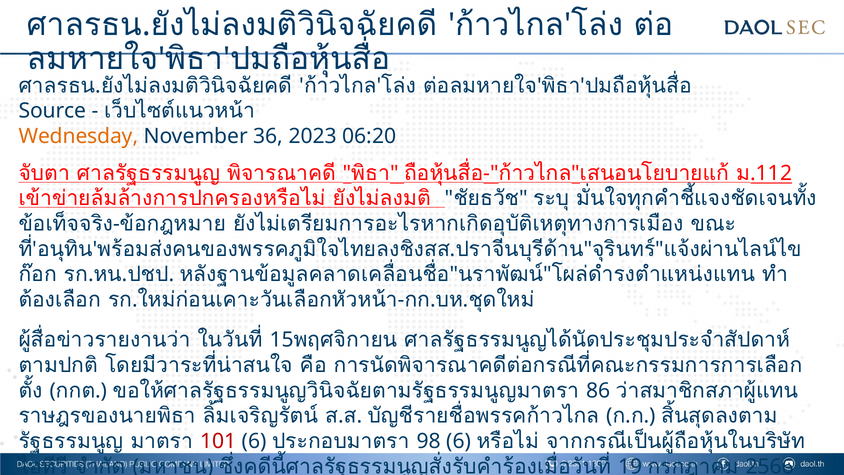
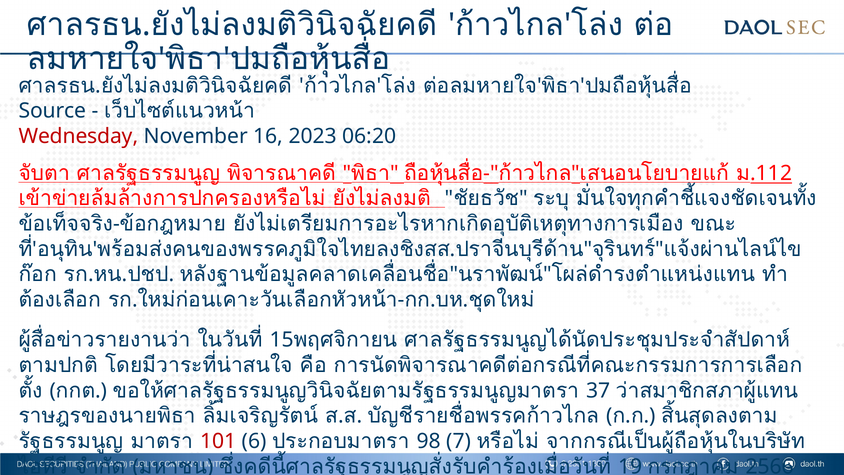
Wednesday colour: orange -> red
36: 36 -> 16
86: 86 -> 37
98 6: 6 -> 7
